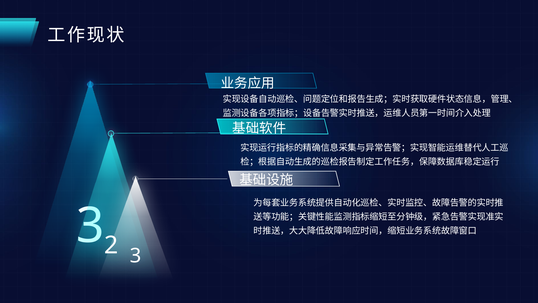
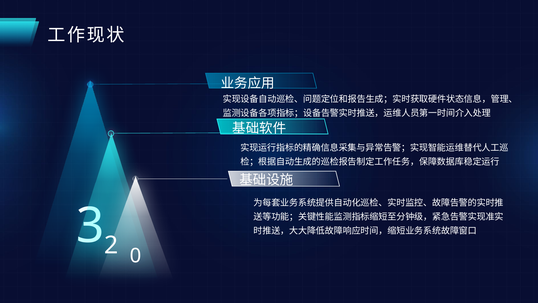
3 at (135, 256): 3 -> 0
